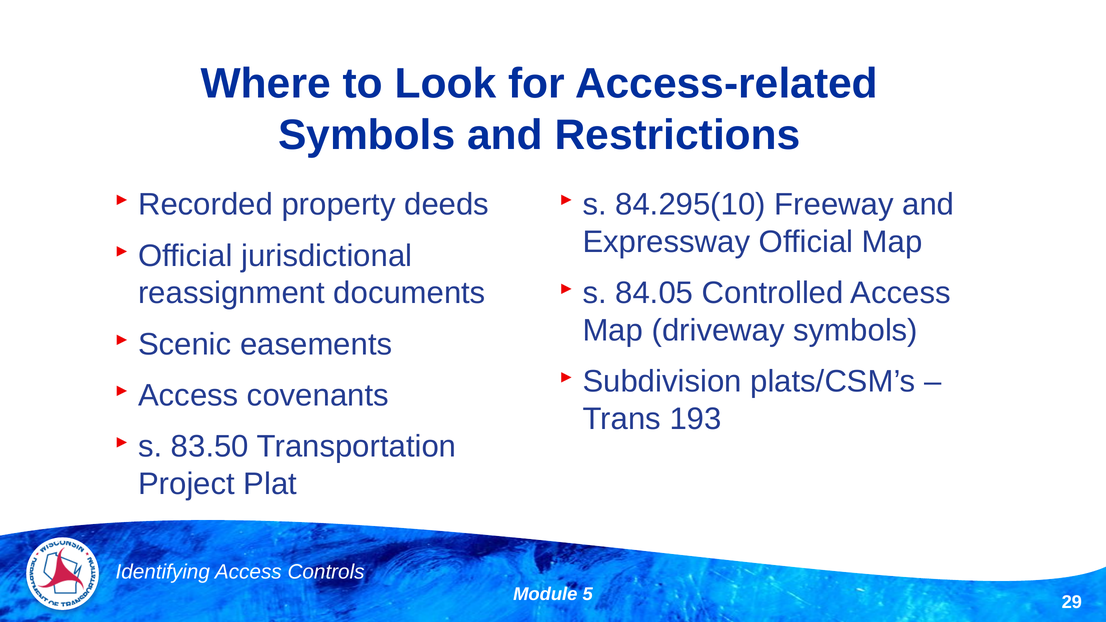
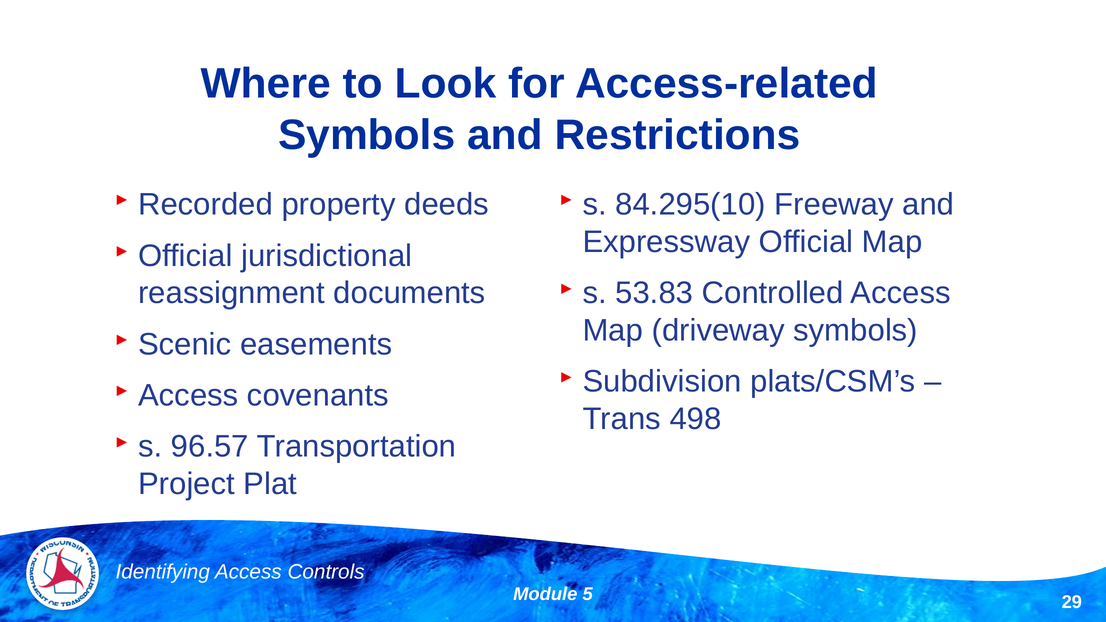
84.05: 84.05 -> 53.83
193: 193 -> 498
83.50: 83.50 -> 96.57
